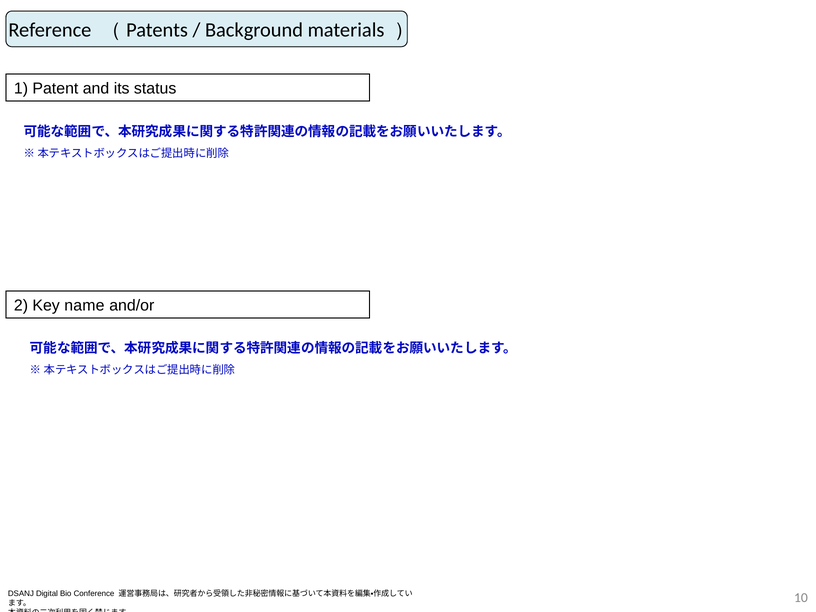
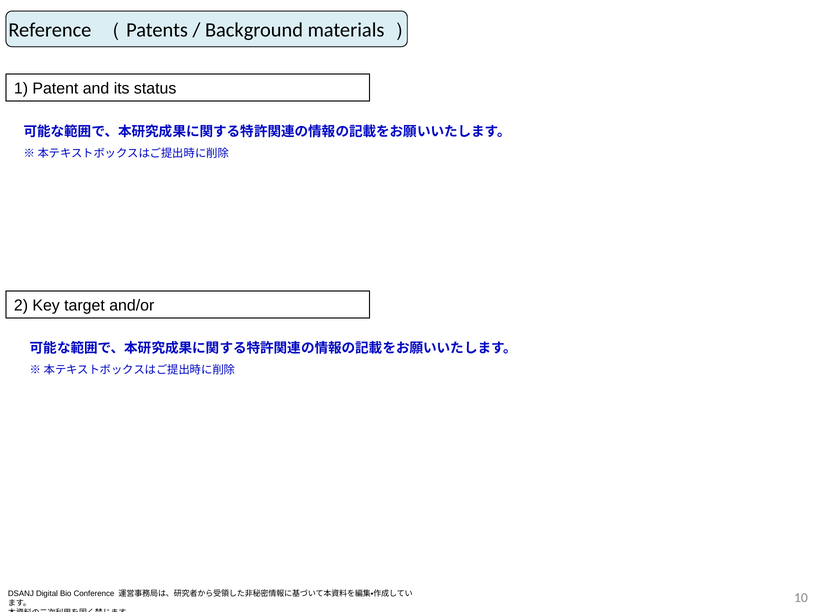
name: name -> target
